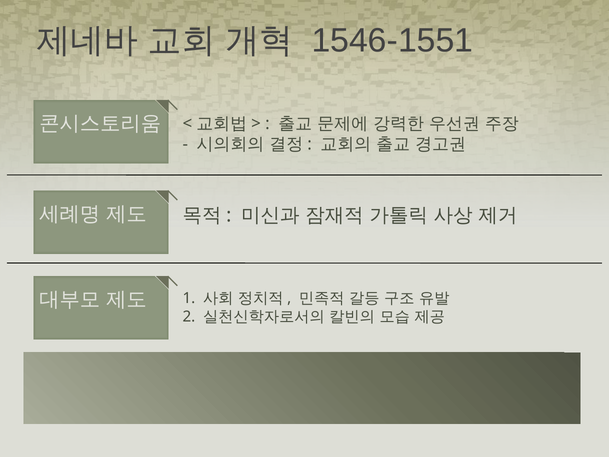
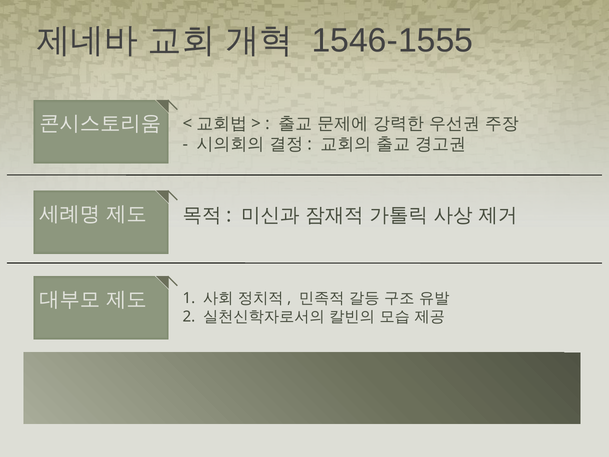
1546-1551: 1546-1551 -> 1546-1555
